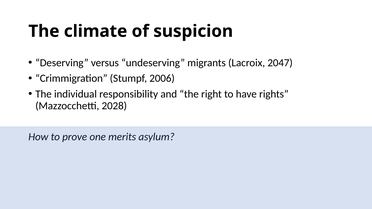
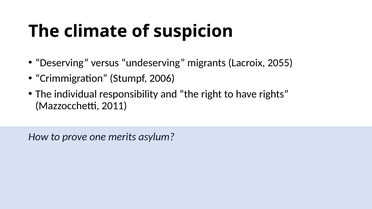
2047: 2047 -> 2055
2028: 2028 -> 2011
